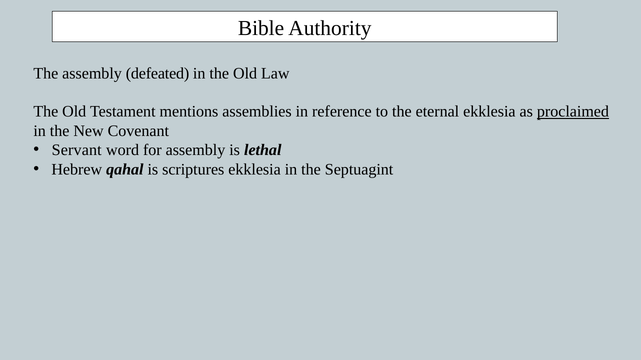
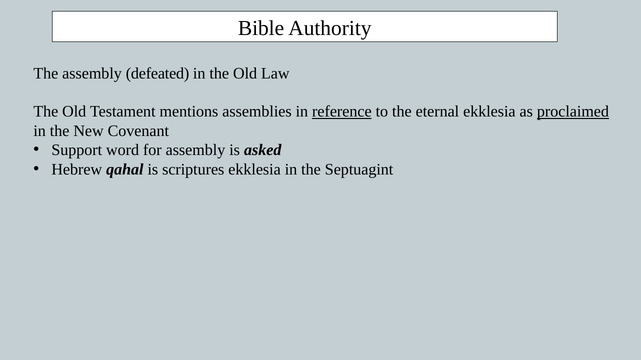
reference underline: none -> present
Servant: Servant -> Support
lethal: lethal -> asked
